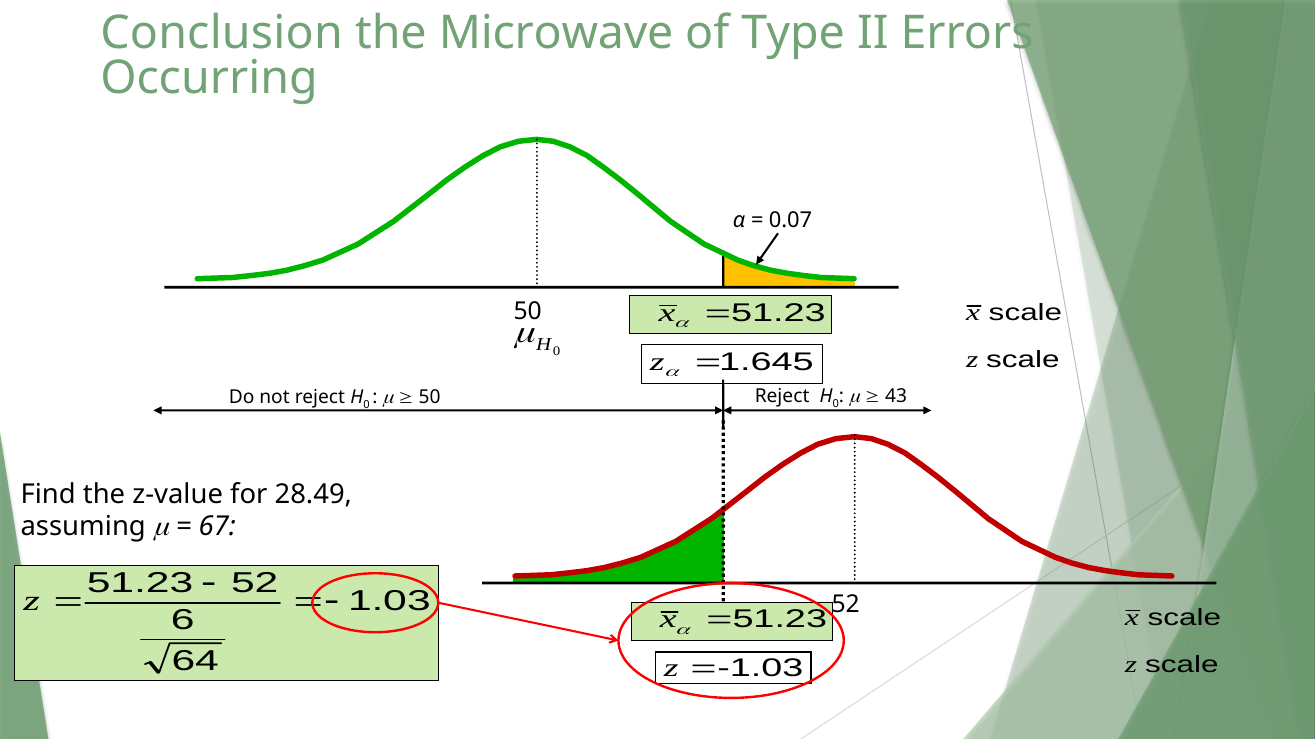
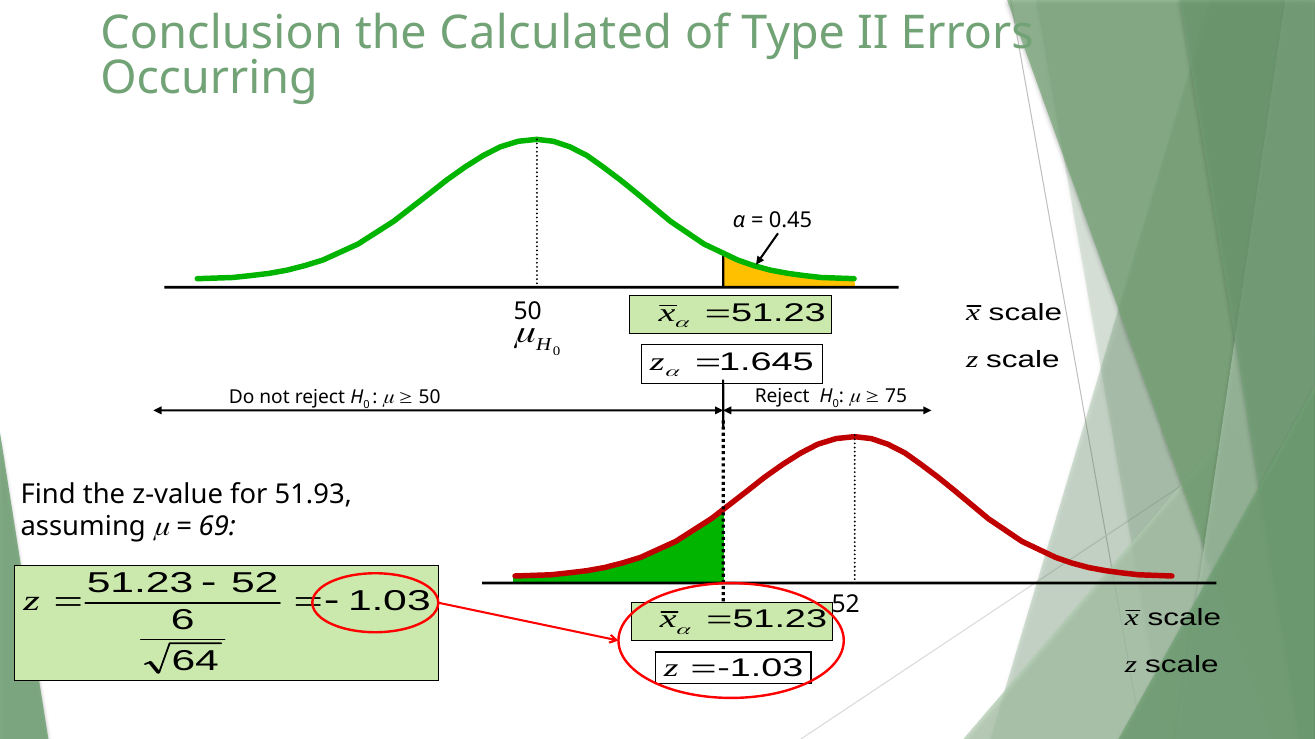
Microwave: Microwave -> Calculated
0.07: 0.07 -> 0.45
43: 43 -> 75
28.49: 28.49 -> 51.93
67: 67 -> 69
